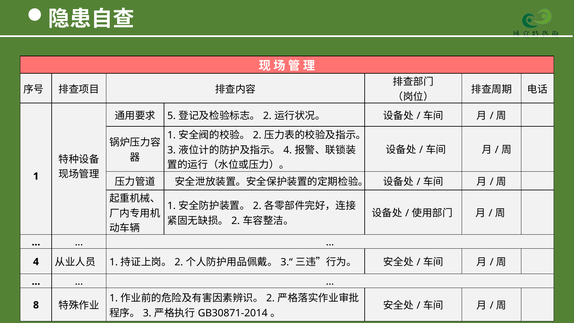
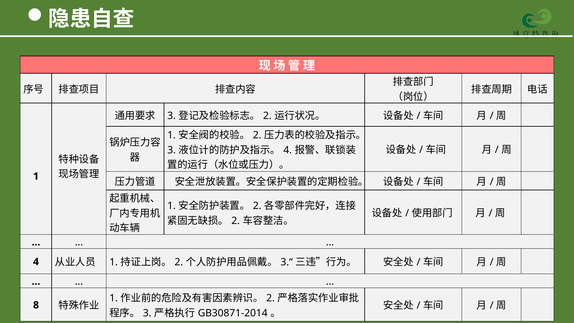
5 at (172, 116): 5 -> 3
